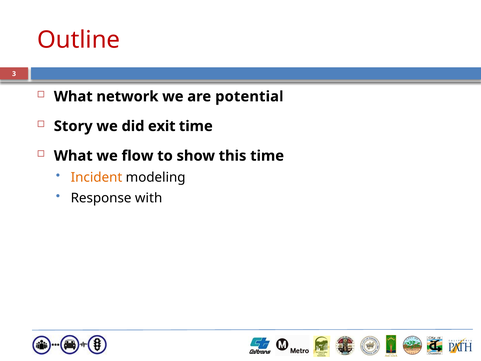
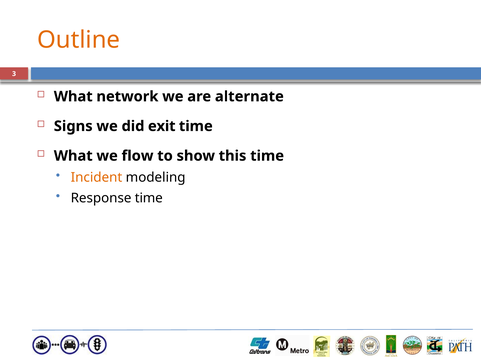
Outline colour: red -> orange
potential: potential -> alternate
Story: Story -> Signs
Response with: with -> time
